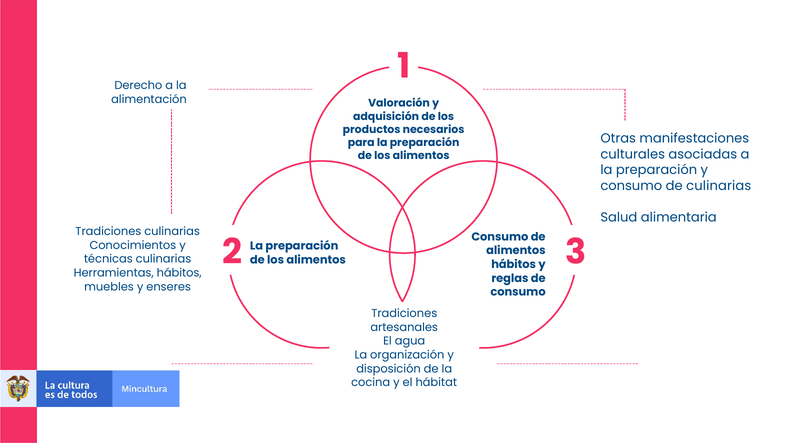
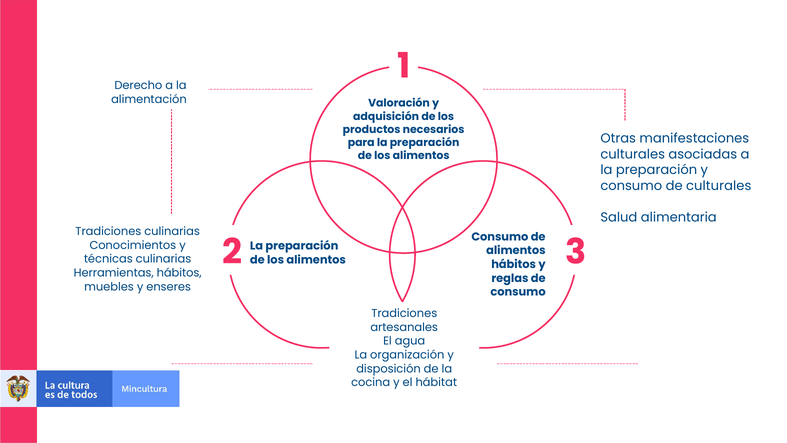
de culinarias: culinarias -> culturales
